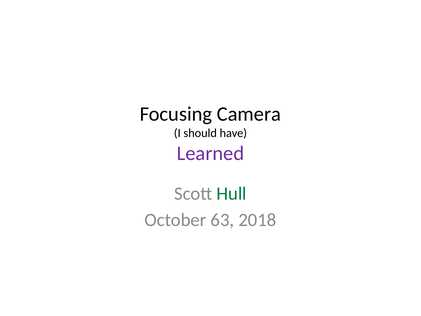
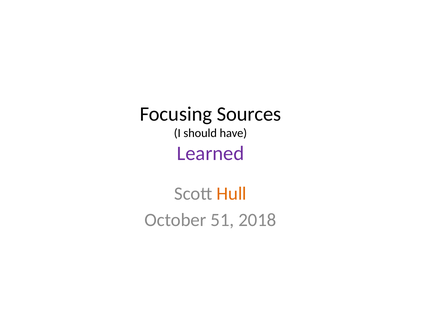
Camera: Camera -> Sources
Hull colour: green -> orange
63: 63 -> 51
